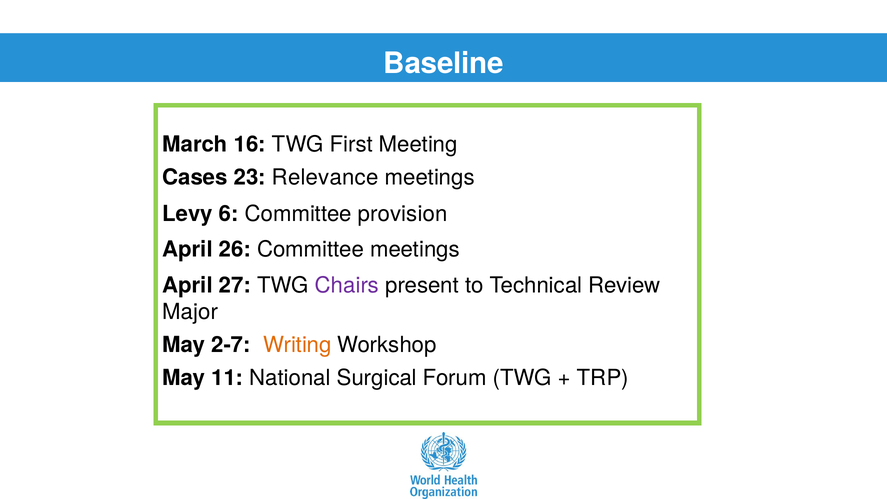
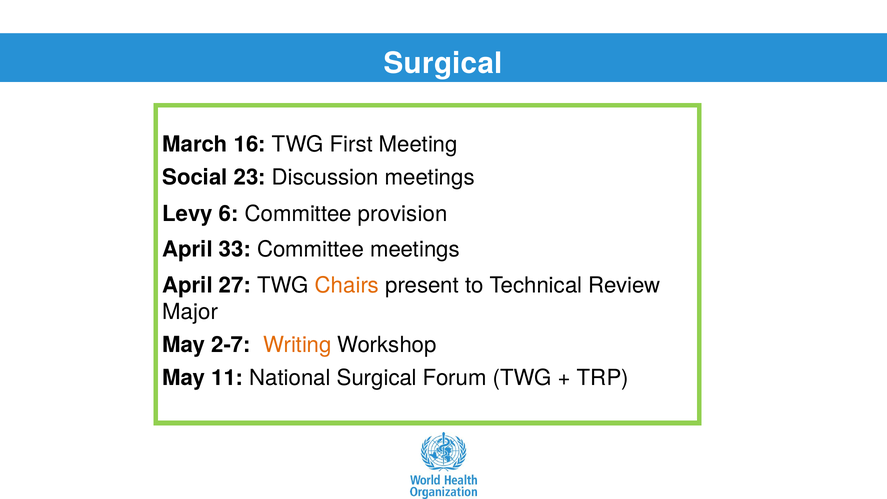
Baseline at (444, 64): Baseline -> Surgical
Cases: Cases -> Social
Relevance: Relevance -> Discussion
26: 26 -> 33
Chairs colour: purple -> orange
